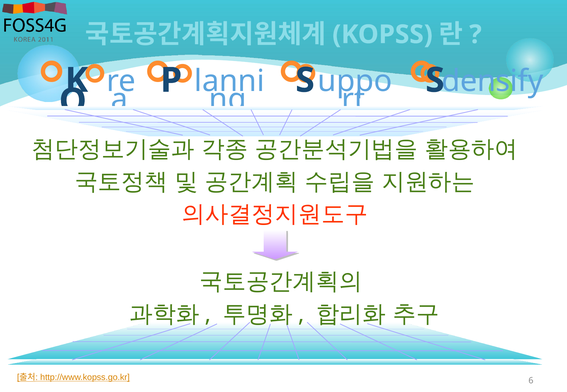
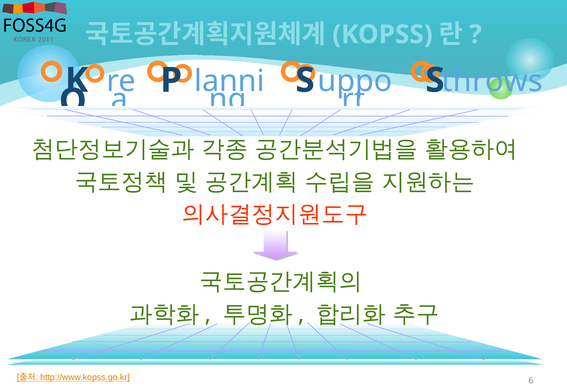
densify: densify -> throws
